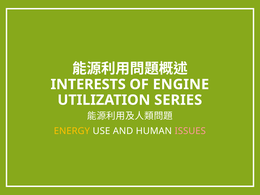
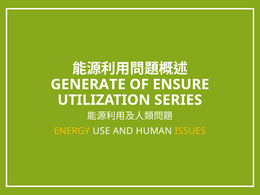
INTERESTS: INTERESTS -> GENERATE
ENGINE: ENGINE -> ENSURE
ISSUES colour: pink -> yellow
